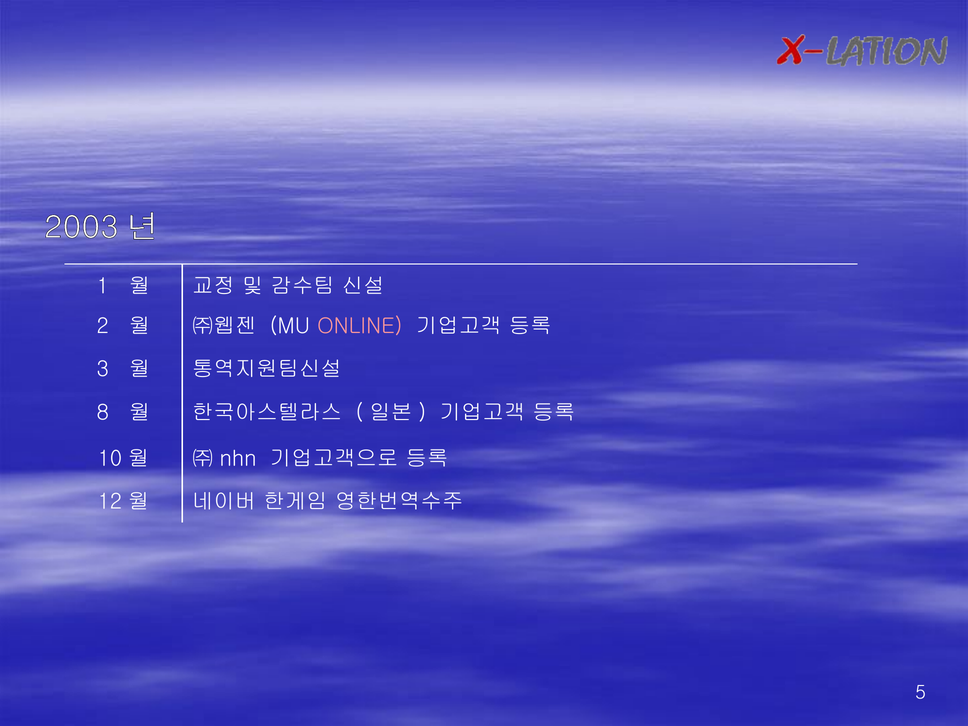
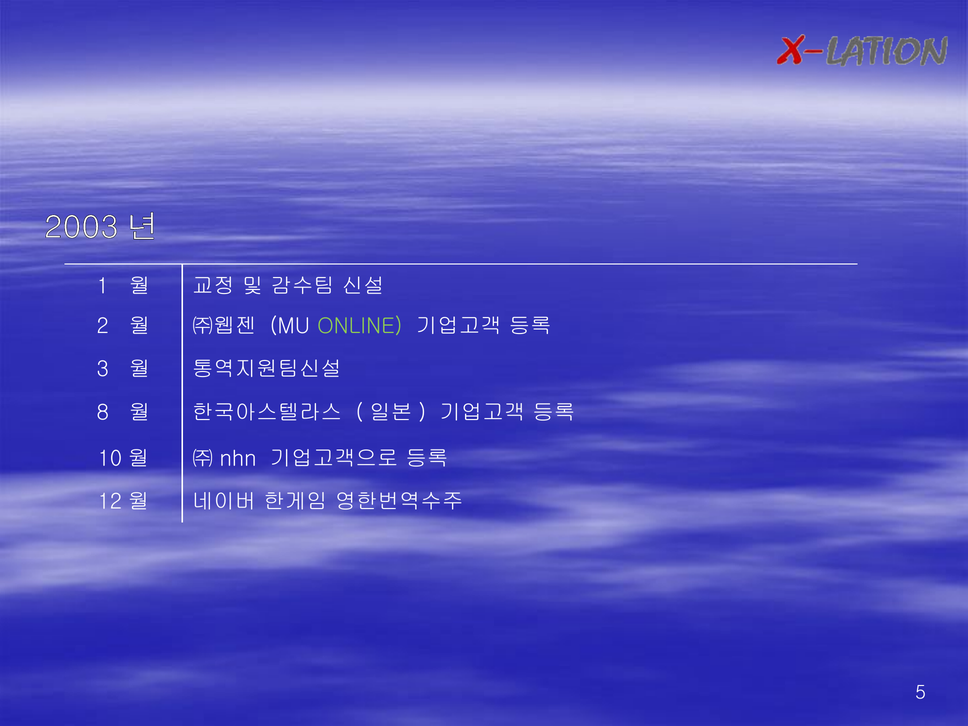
ONLINE colour: pink -> light green
